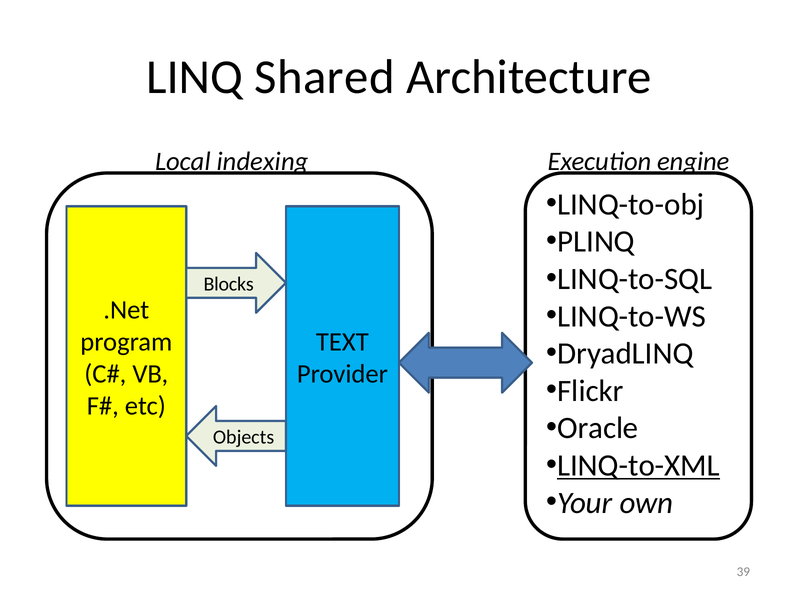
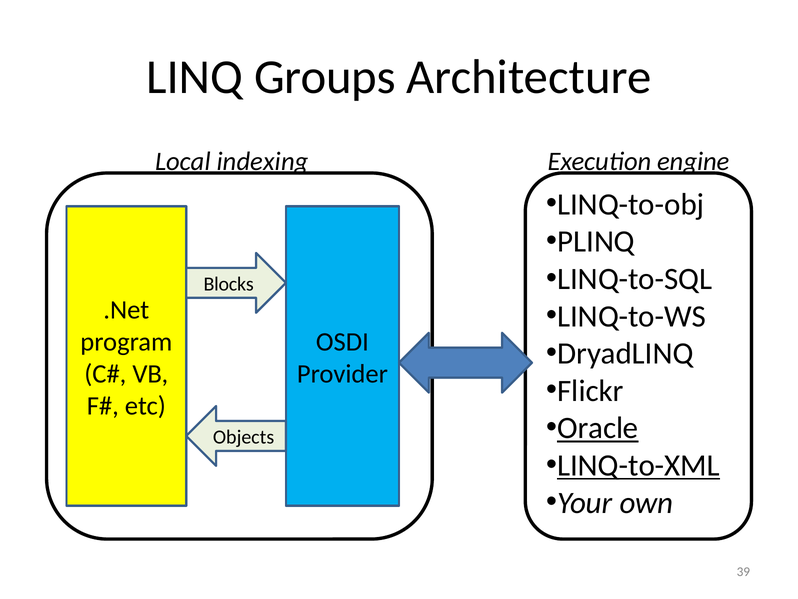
Shared: Shared -> Groups
TEXT: TEXT -> OSDI
Oracle underline: none -> present
